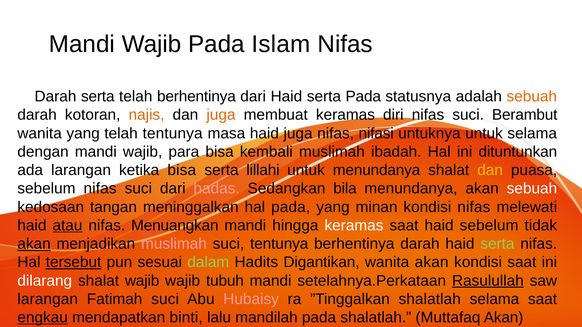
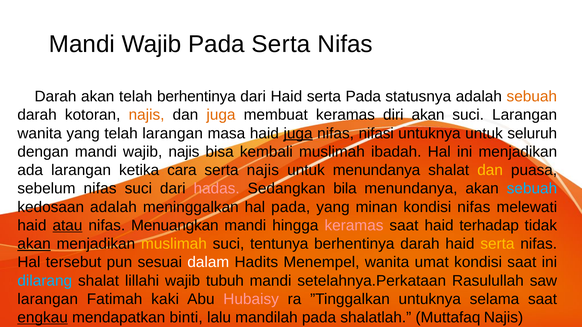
Pada Islam: Islam -> Serta
Darah serta: serta -> akan
diri nifas: nifas -> akan
suci Berambut: Berambut -> Larangan
telah tentunya: tentunya -> larangan
juga at (298, 133) underline: none -> present
untuk selama: selama -> seluruh
wajib para: para -> najis
ini dituntunkan: dituntunkan -> menjadikan
ketika bisa: bisa -> cara
serta lillahi: lillahi -> najis
sebuah at (532, 189) colour: white -> light blue
kedosaan tangan: tangan -> adalah
keramas at (354, 226) colour: white -> pink
haid sebelum: sebelum -> terhadap
muslimah at (174, 244) colour: pink -> yellow
serta at (497, 244) colour: light green -> yellow
tersebut underline: present -> none
dalam colour: light green -> white
Digantikan: Digantikan -> Menempel
wanita akan: akan -> umat
dilarang colour: white -> light blue
shalat wajib: wajib -> lillahi
Rasulullah underline: present -> none
Fatimah suci: suci -> kaki
”Tinggalkan shalatlah: shalatlah -> untuknya
Muttafaq Akan: Akan -> Najis
